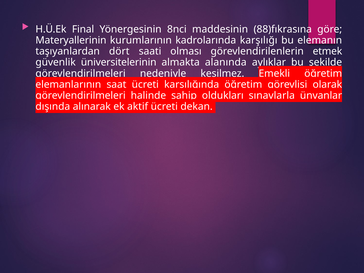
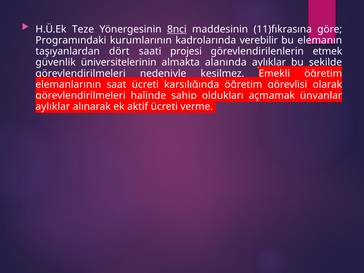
Final: Final -> Teze
8nci underline: none -> present
88)fıkrasına: 88)fıkrasına -> 11)fıkrasına
Materyallerinin: Materyallerinin -> Programındaki
karşılığı: karşılığı -> verebilir
olması: olması -> projesi
sınavlarla: sınavlarla -> açmamak
dışında at (53, 107): dışında -> aylıklar
dekan: dekan -> verme
